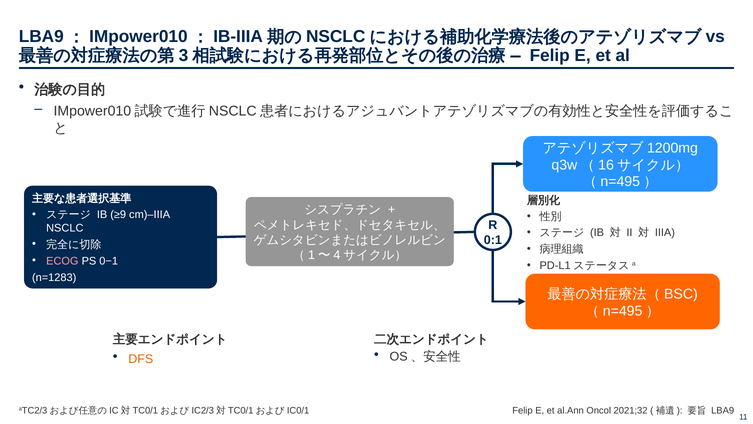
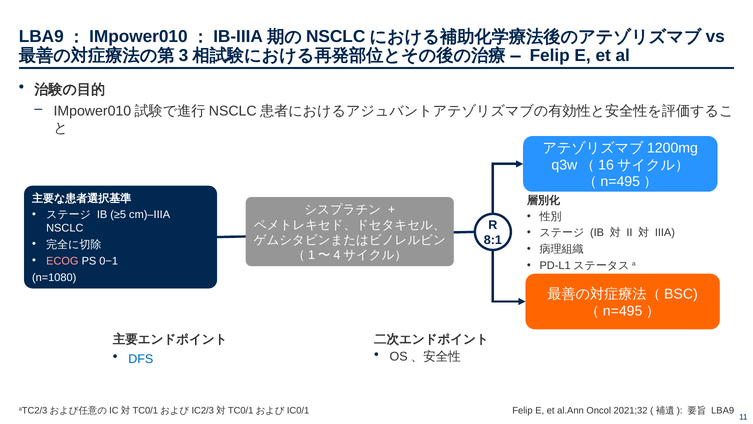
≥9: ≥9 -> ≥5
0:1: 0:1 -> 8:1
n=1283: n=1283 -> n=1080
DFS colour: orange -> blue
